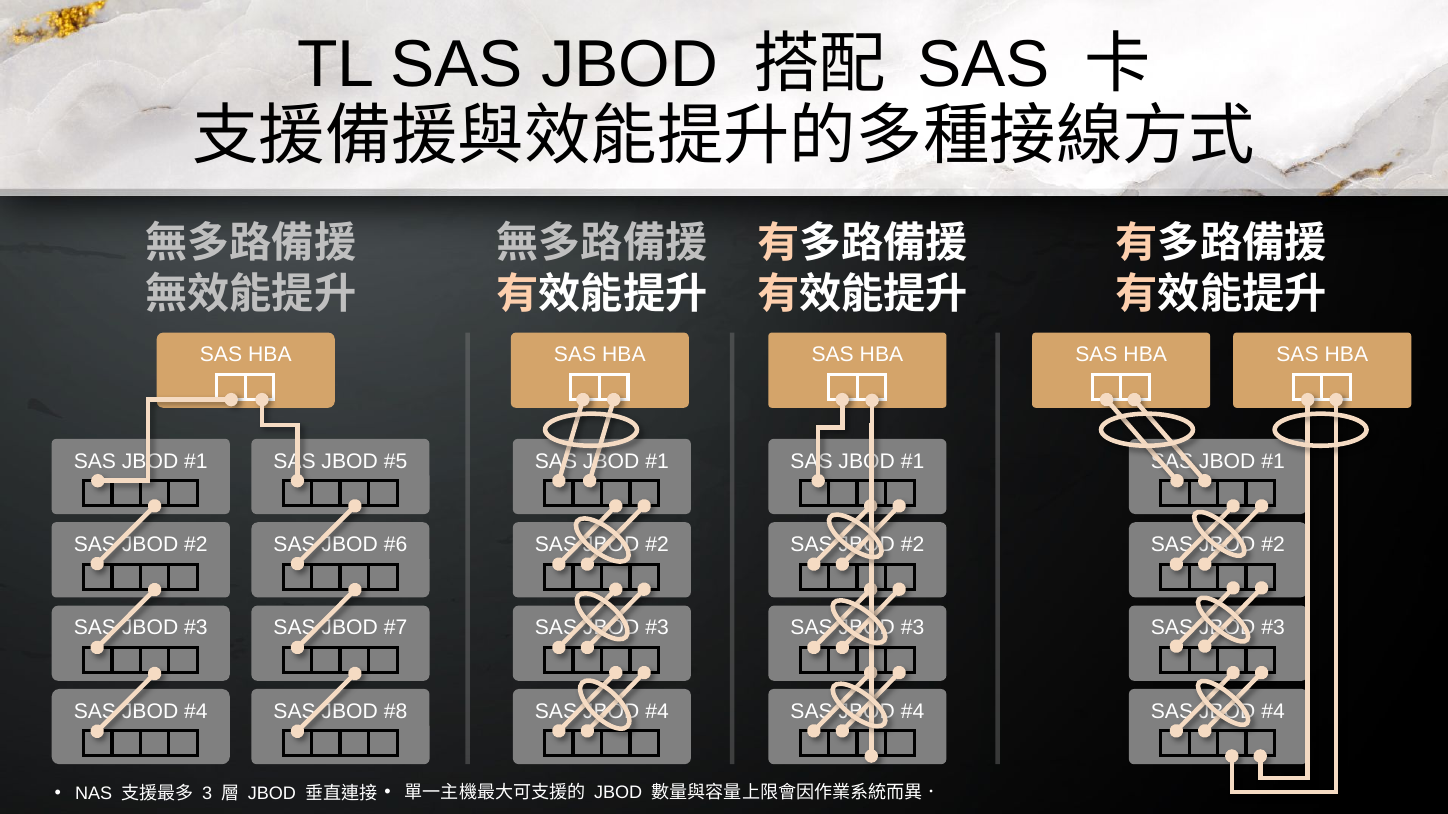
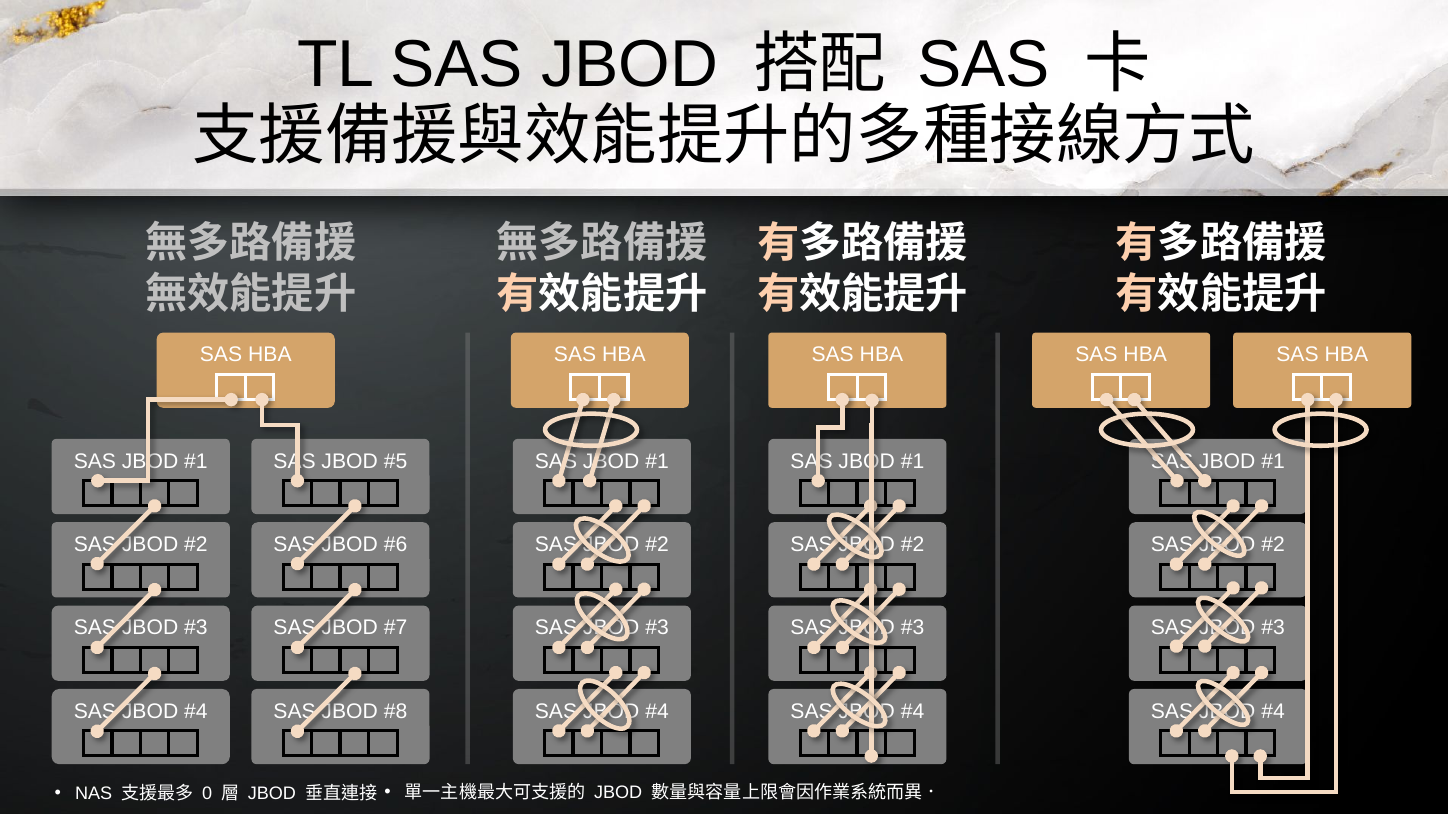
3: 3 -> 0
